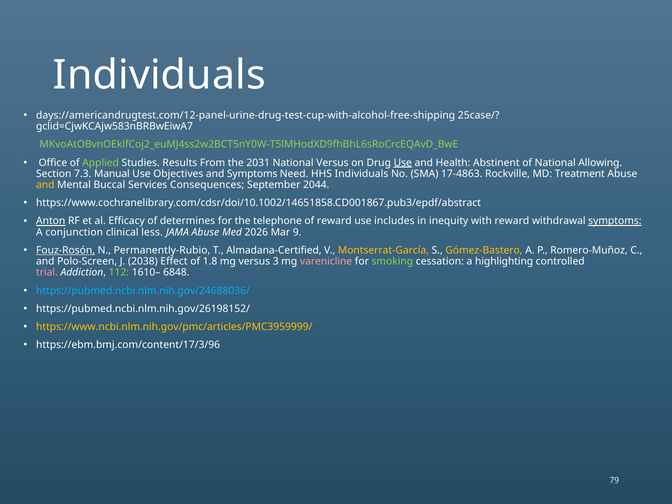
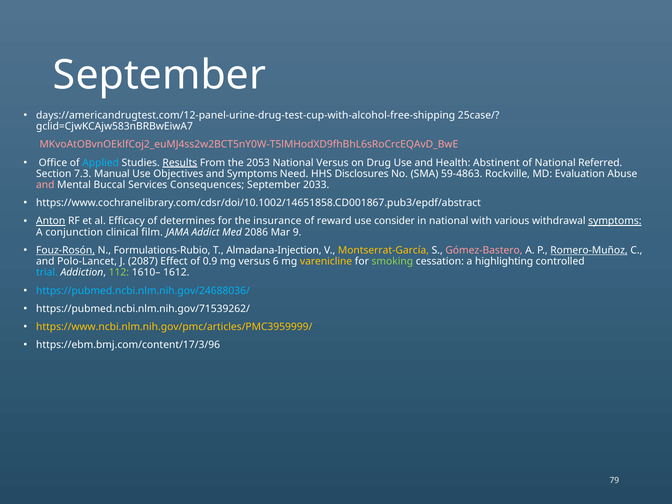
Individuals at (159, 75): Individuals -> September
MKvoAtOBvnOEklfCoj2_euMJ4ss2w2BCT5nY0W-T5lMHodXD9fhBhL6sRoCrcEQAvD_BwE colour: light green -> pink
Applied colour: light green -> light blue
Results underline: none -> present
2031: 2031 -> 2053
Use at (403, 163) underline: present -> none
Allowing: Allowing -> Referred
HHS Individuals: Individuals -> Disclosures
17-4863: 17-4863 -> 59-4863
Treatment: Treatment -> Evaluation
and at (45, 185) colour: yellow -> pink
2044: 2044 -> 2033
telephone: telephone -> insurance
includes: includes -> consider
in inequity: inequity -> national
with reward: reward -> various
less: less -> film
JAMA Abuse: Abuse -> Addict
2026: 2026 -> 2086
Permanently‐Rubio: Permanently‐Rubio -> Formulations‐Rubio
Almadana‐Certified: Almadana‐Certified -> Almadana‐Injection
Gómez‐Bastero colour: yellow -> pink
Romero‐Muñoz underline: none -> present
Polo‐Screen: Polo‐Screen -> Polo‐Lancet
2038: 2038 -> 2087
1.8: 1.8 -> 0.9
3: 3 -> 6
varenicline colour: pink -> yellow
trial colour: pink -> light blue
6848: 6848 -> 1612
https://pubmed.ncbi.nlm.nih.gov/26198152/: https://pubmed.ncbi.nlm.nih.gov/26198152/ -> https://pubmed.ncbi.nlm.nih.gov/71539262/
